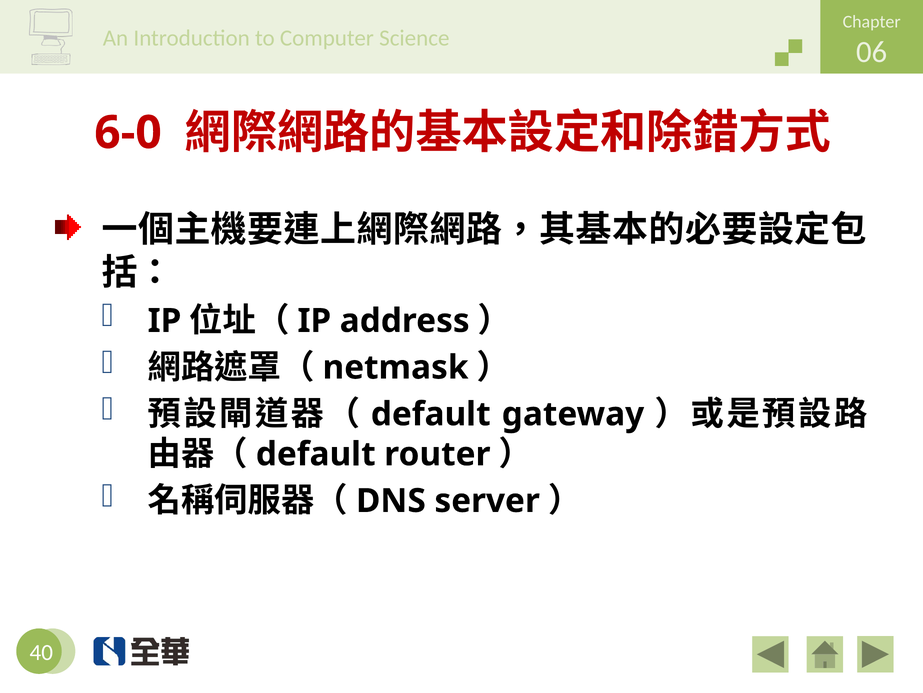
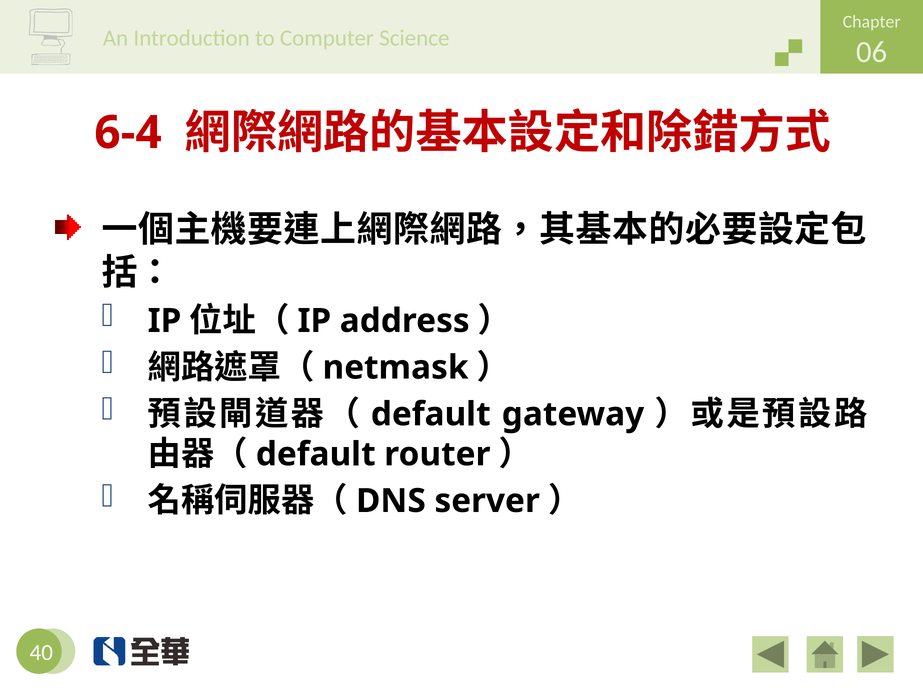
6-0: 6-0 -> 6-4
